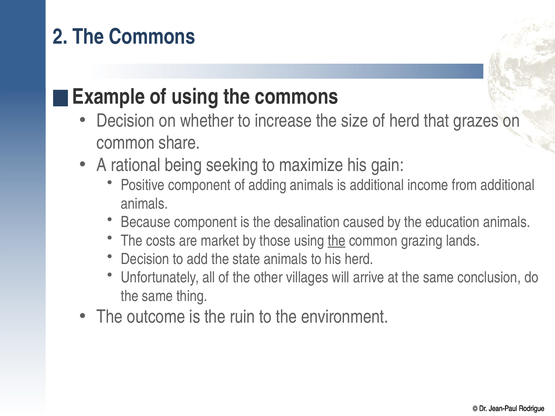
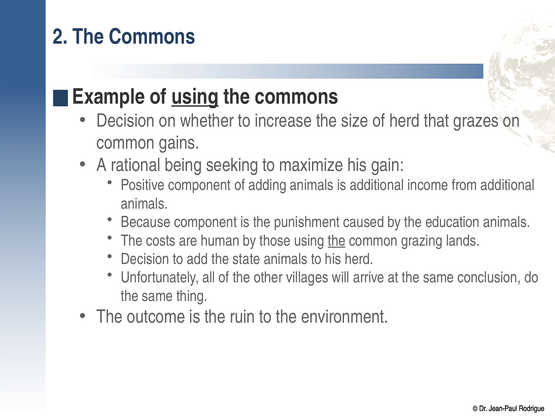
using at (195, 97) underline: none -> present
share: share -> gains
desalination: desalination -> punishment
market: market -> human
